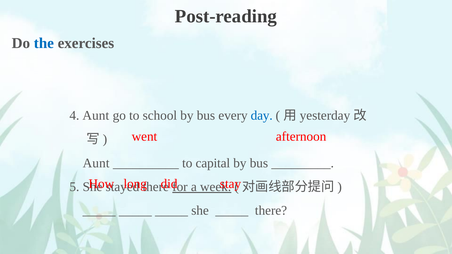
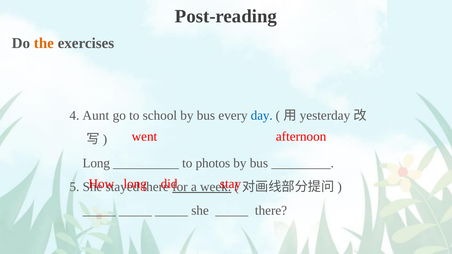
the colour: blue -> orange
Aunt at (96, 163): Aunt -> Long
capital: capital -> photos
